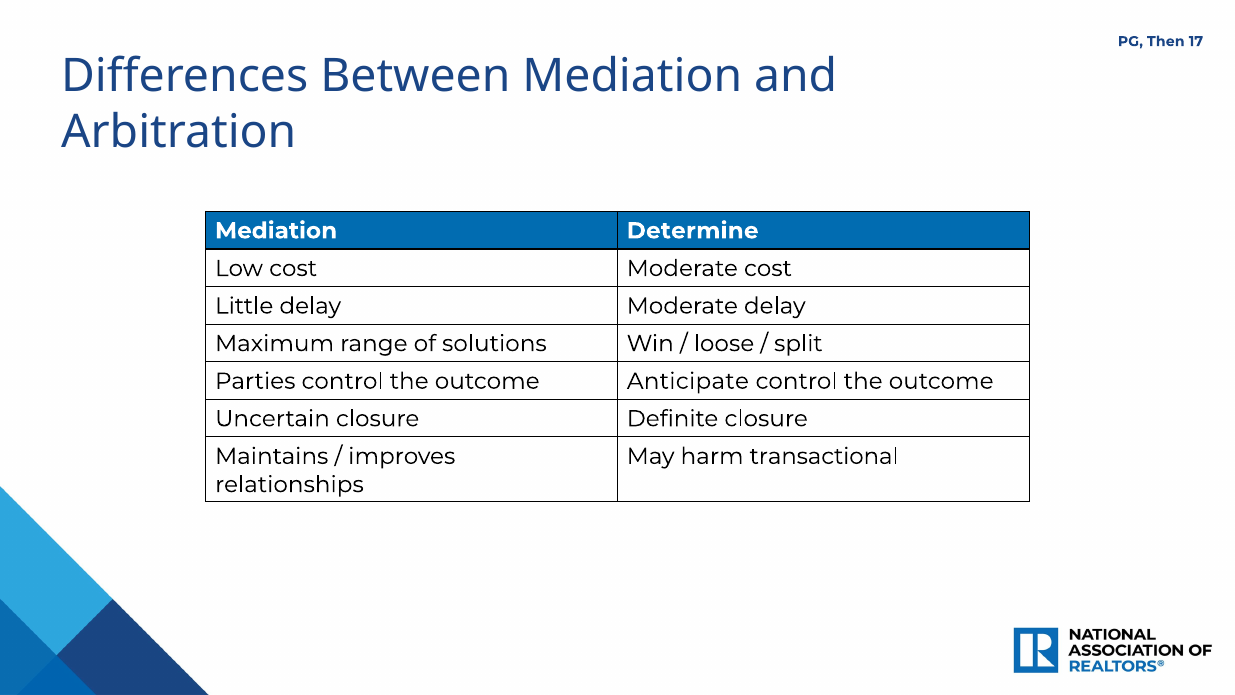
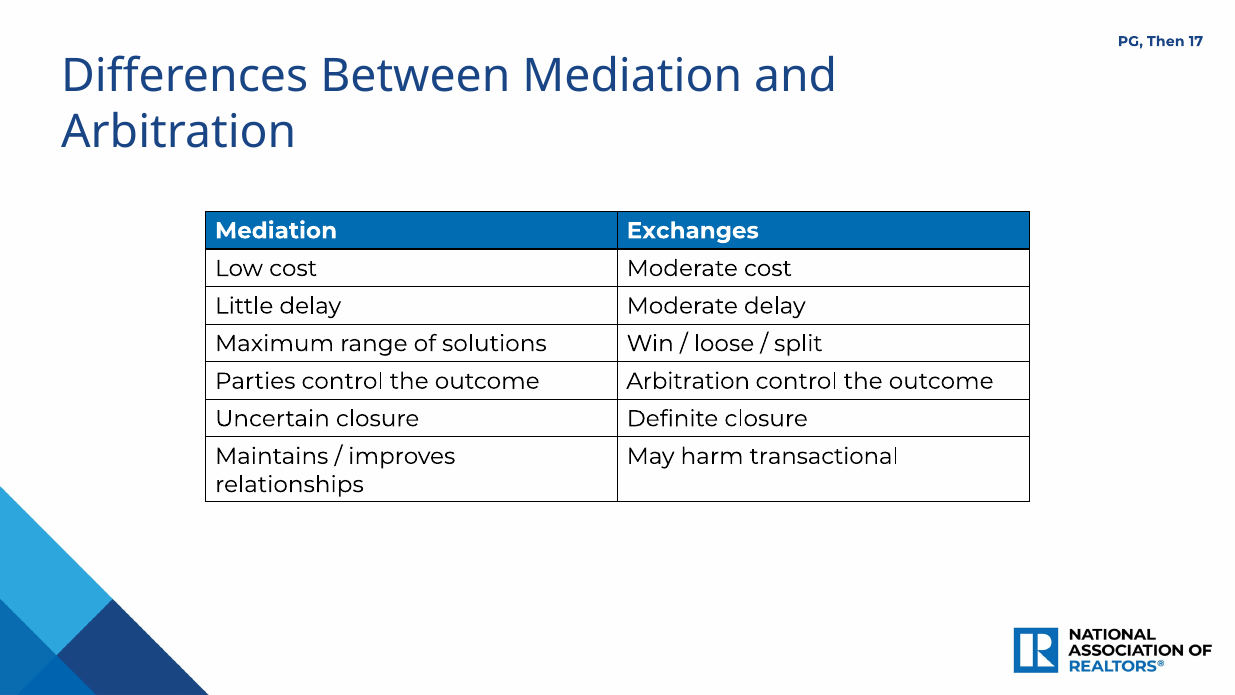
Determine: Determine -> Exchanges
outcome Anticipate: Anticipate -> Arbitration
